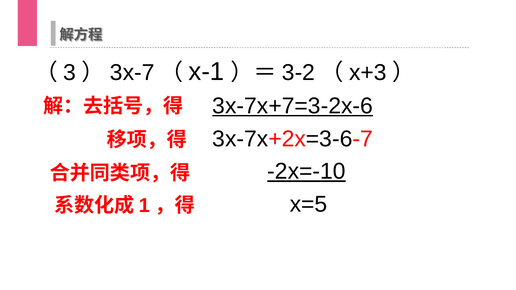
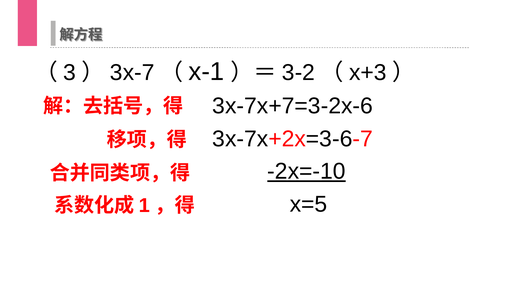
3x-7x+7=3-2x-6 underline: present -> none
